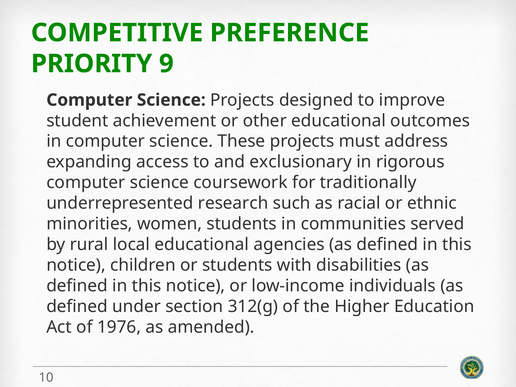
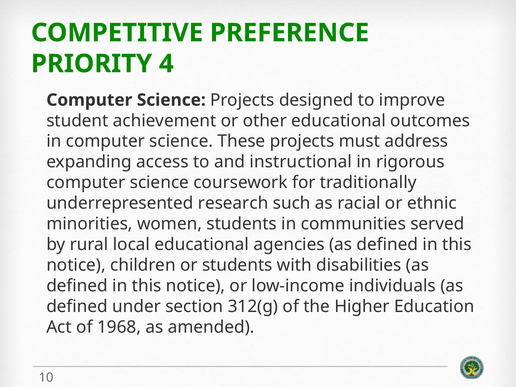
9: 9 -> 4
exclusionary: exclusionary -> instructional
1976: 1976 -> 1968
